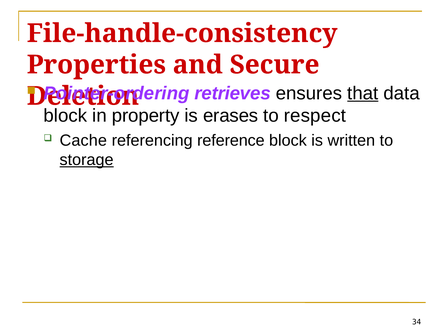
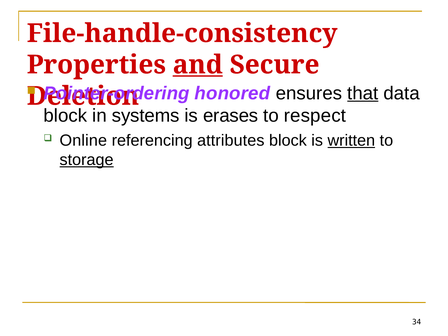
and underline: none -> present
retrieves: retrieves -> honored
property: property -> systems
Cache: Cache -> Online
reference: reference -> attributes
written underline: none -> present
